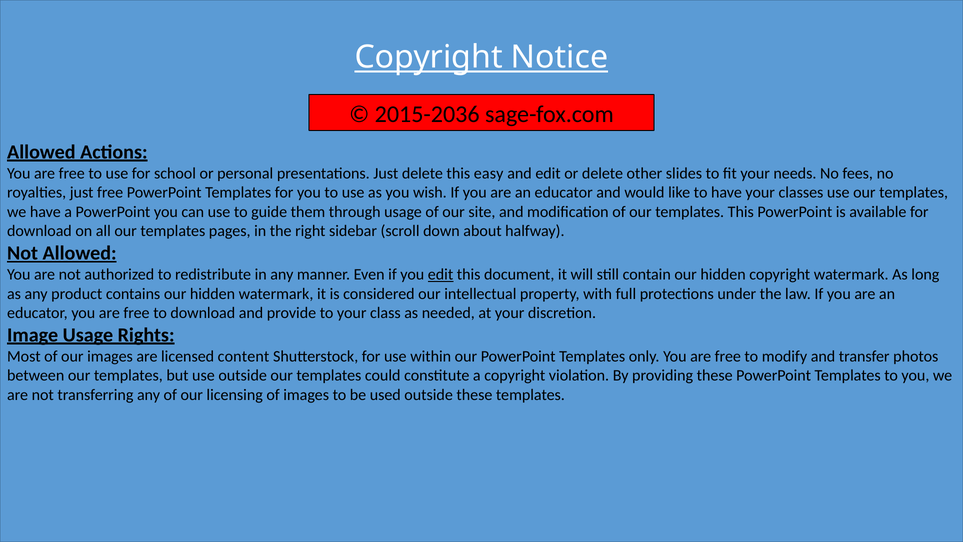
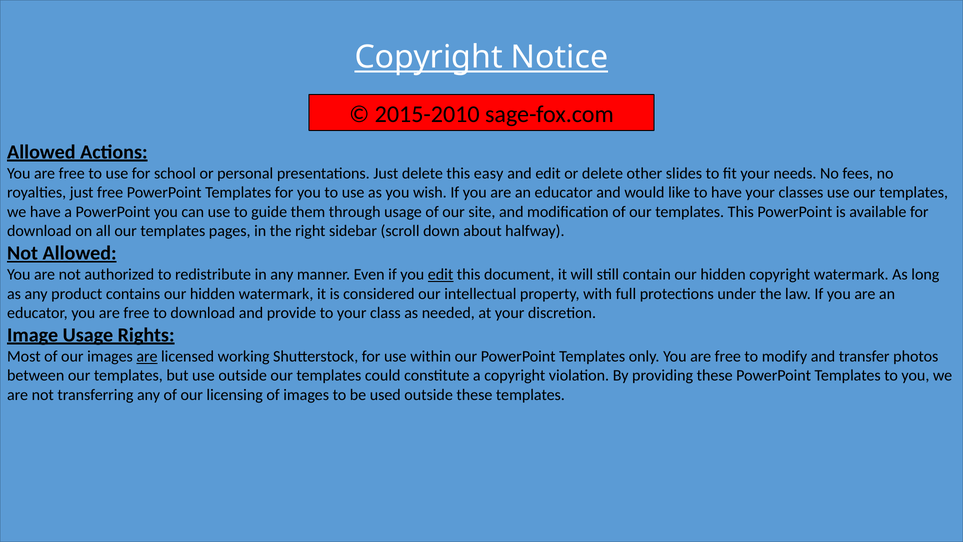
2015-2036: 2015-2036 -> 2015-2010
are at (147, 356) underline: none -> present
content: content -> working
